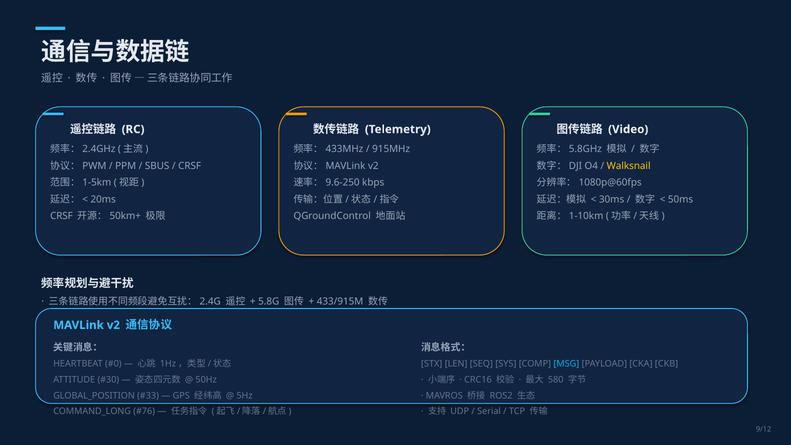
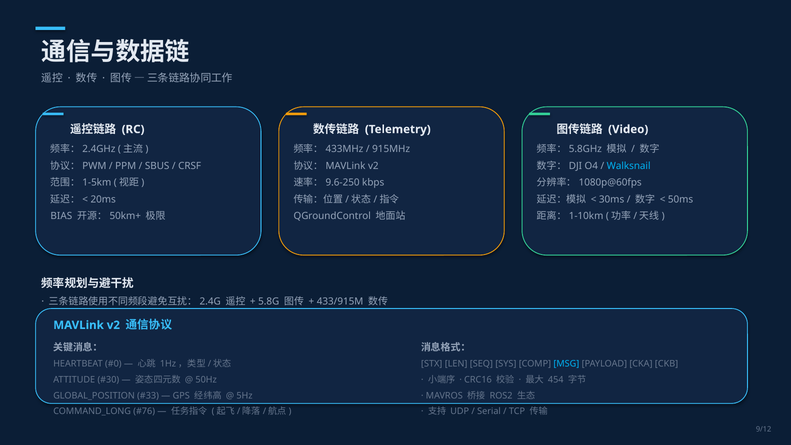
Walksnail colour: yellow -> light blue
CRSF at (61, 216): CRSF -> BIAS
580: 580 -> 454
